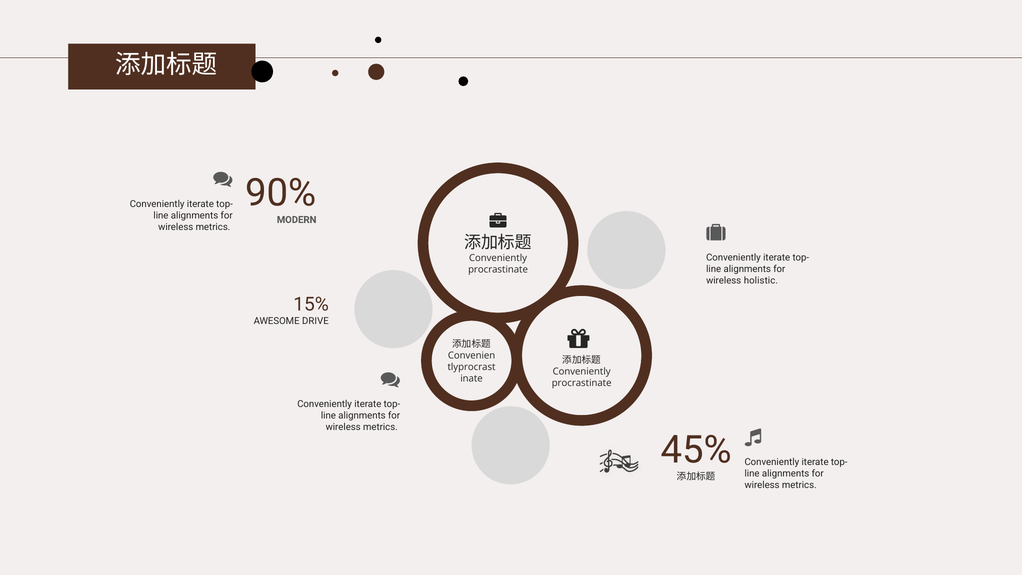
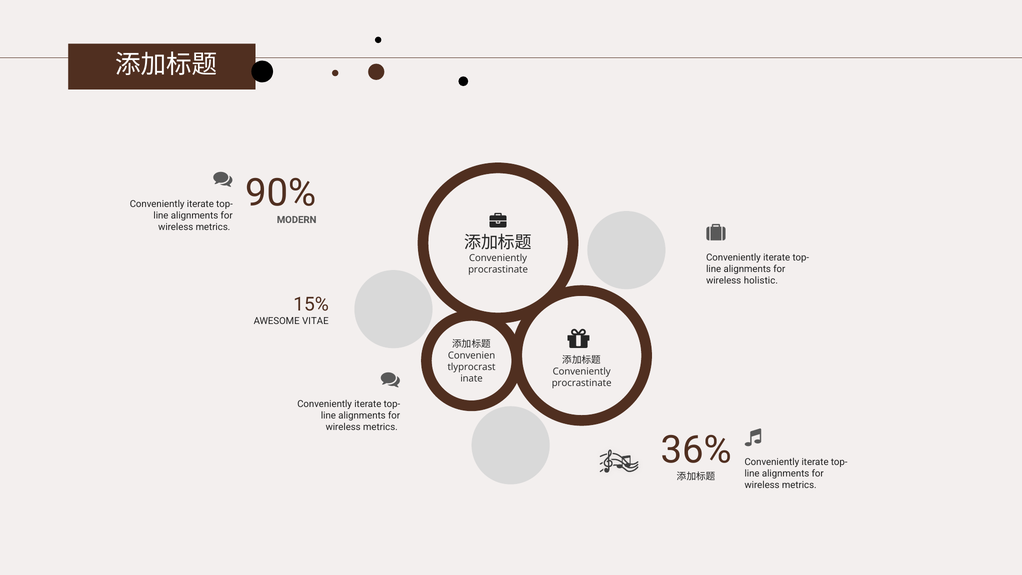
DRIVE: DRIVE -> VITAE
45%: 45% -> 36%
